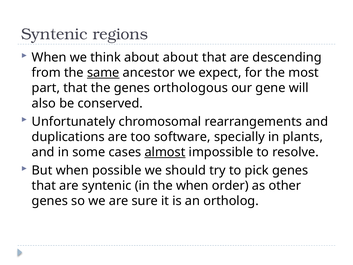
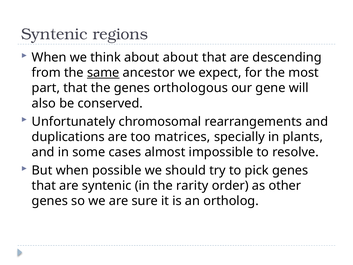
software: software -> matrices
almost underline: present -> none
the when: when -> rarity
